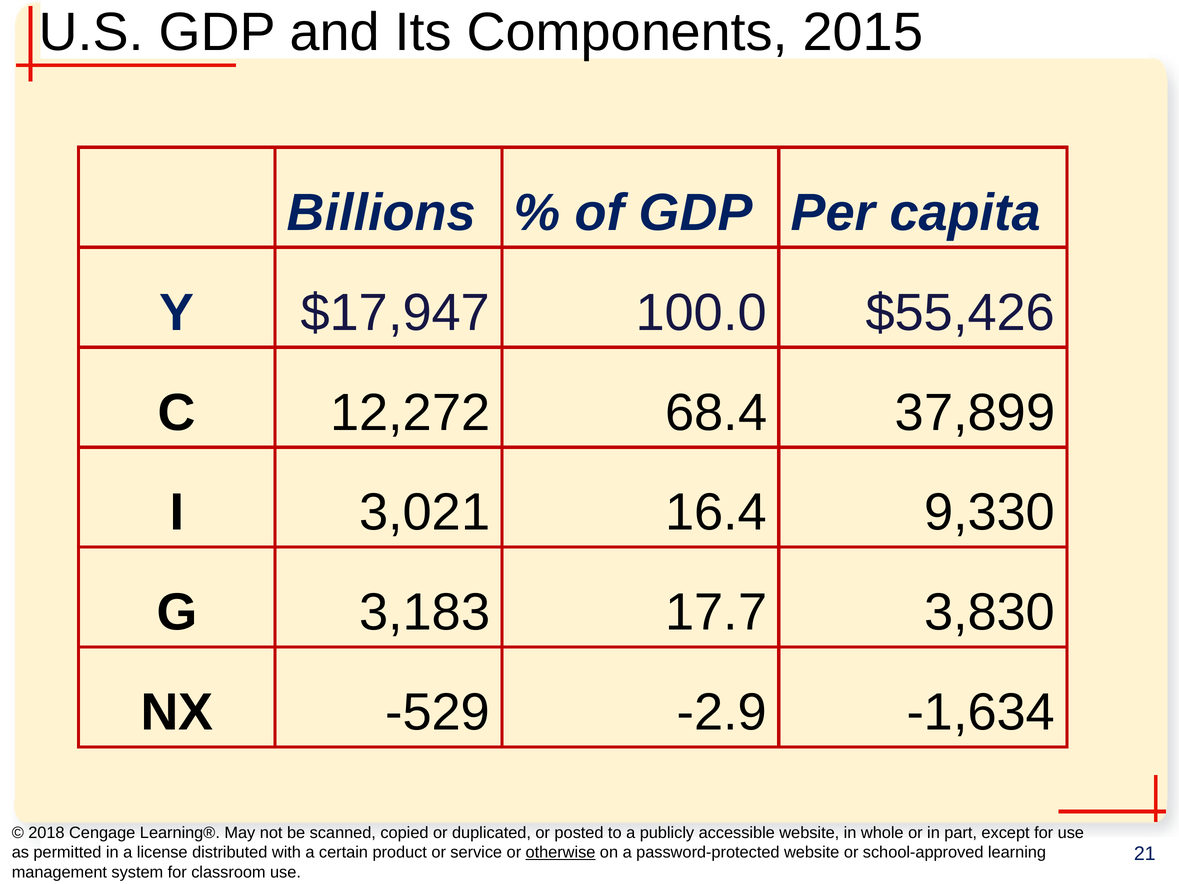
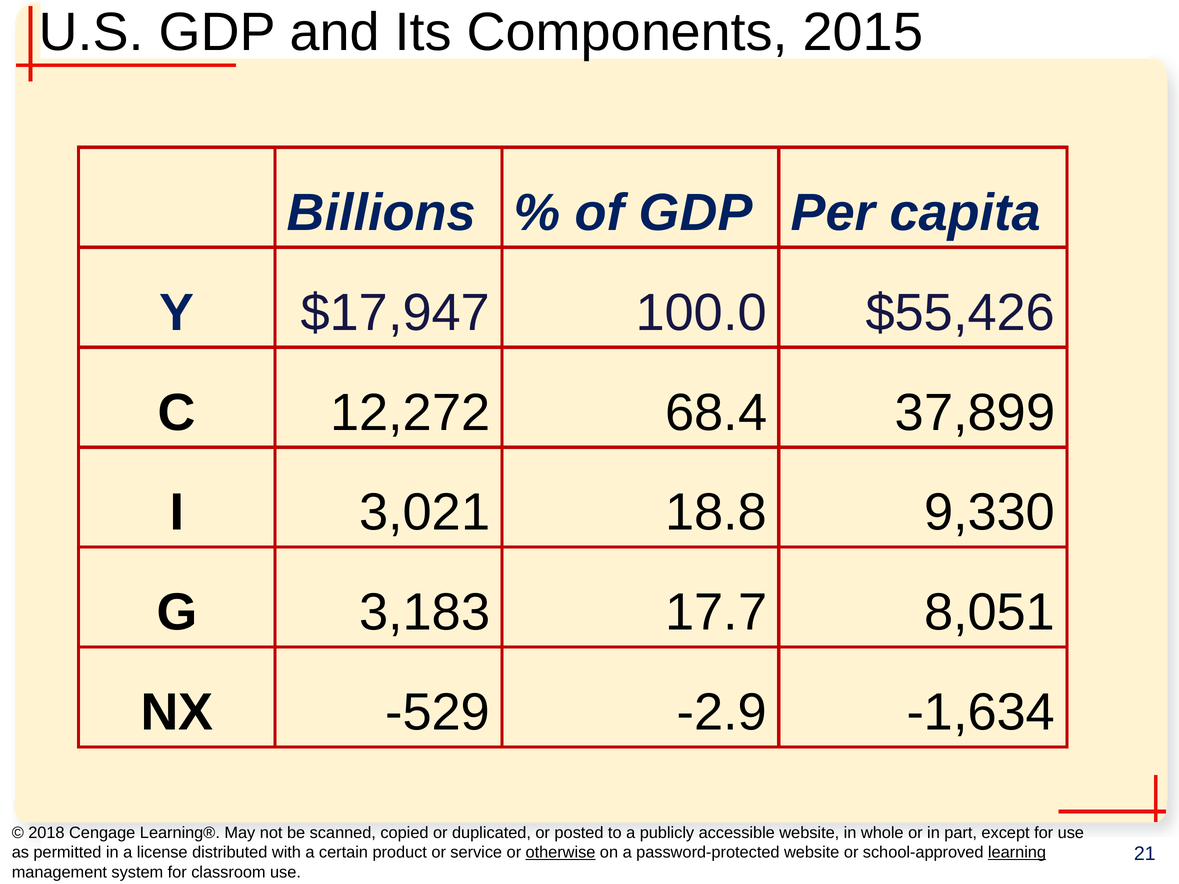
16.4: 16.4 -> 18.8
3,830: 3,830 -> 8,051
learning underline: none -> present
